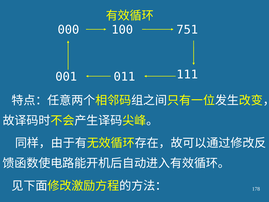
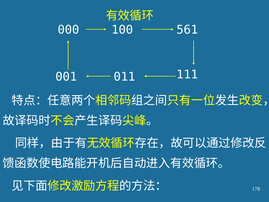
751: 751 -> 561
